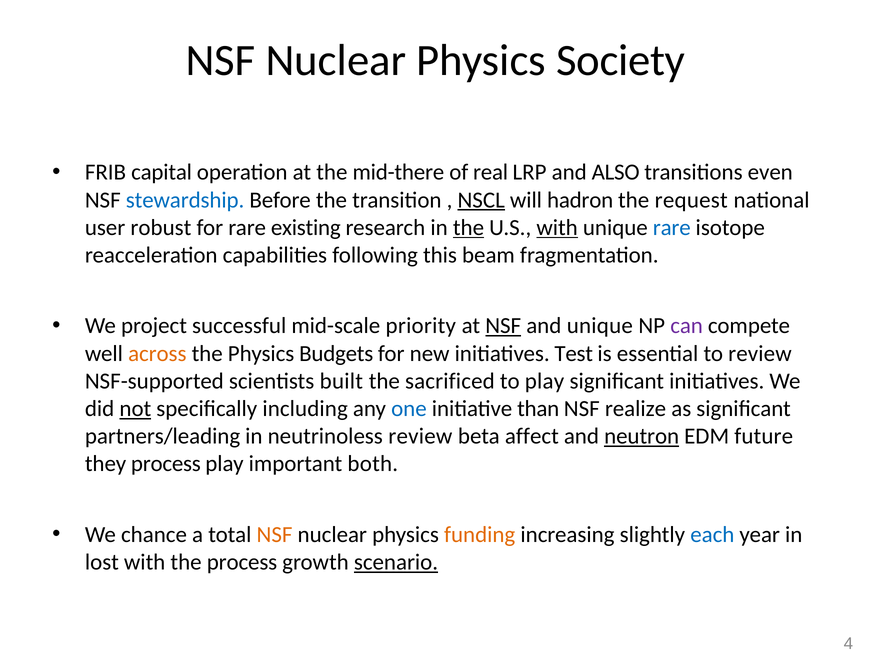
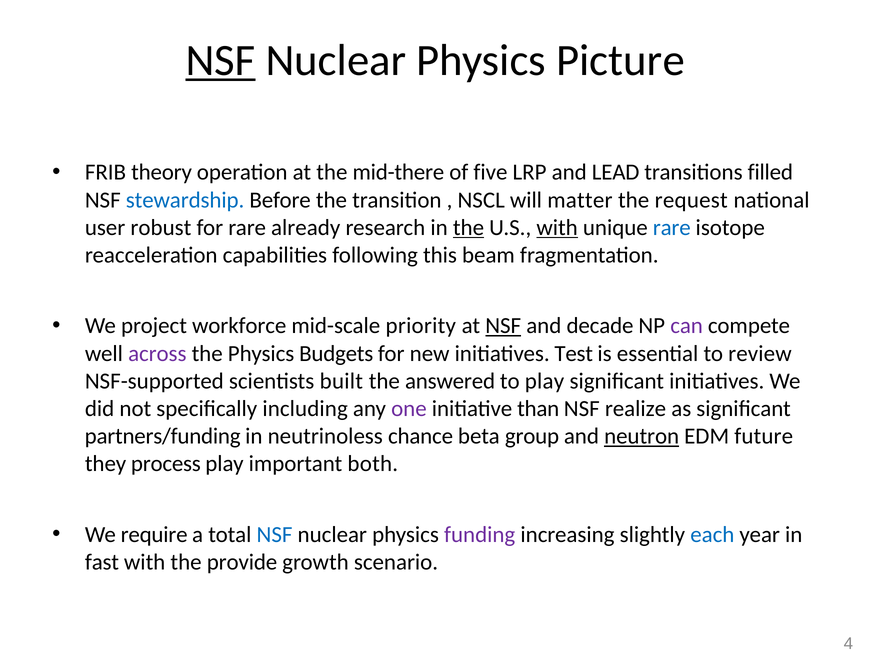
NSF at (221, 60) underline: none -> present
Society: Society -> Picture
capital: capital -> theory
real: real -> five
ALSO: ALSO -> LEAD
even: even -> filled
NSCL underline: present -> none
hadron: hadron -> matter
existing: existing -> already
successful: successful -> workforce
and unique: unique -> decade
across colour: orange -> purple
sacrificed: sacrificed -> answered
not underline: present -> none
one colour: blue -> purple
partners/leading: partners/leading -> partners/funding
neutrinoless review: review -> chance
affect: affect -> group
chance: chance -> require
NSF at (275, 534) colour: orange -> blue
funding colour: orange -> purple
lost: lost -> fast
the process: process -> provide
scenario underline: present -> none
